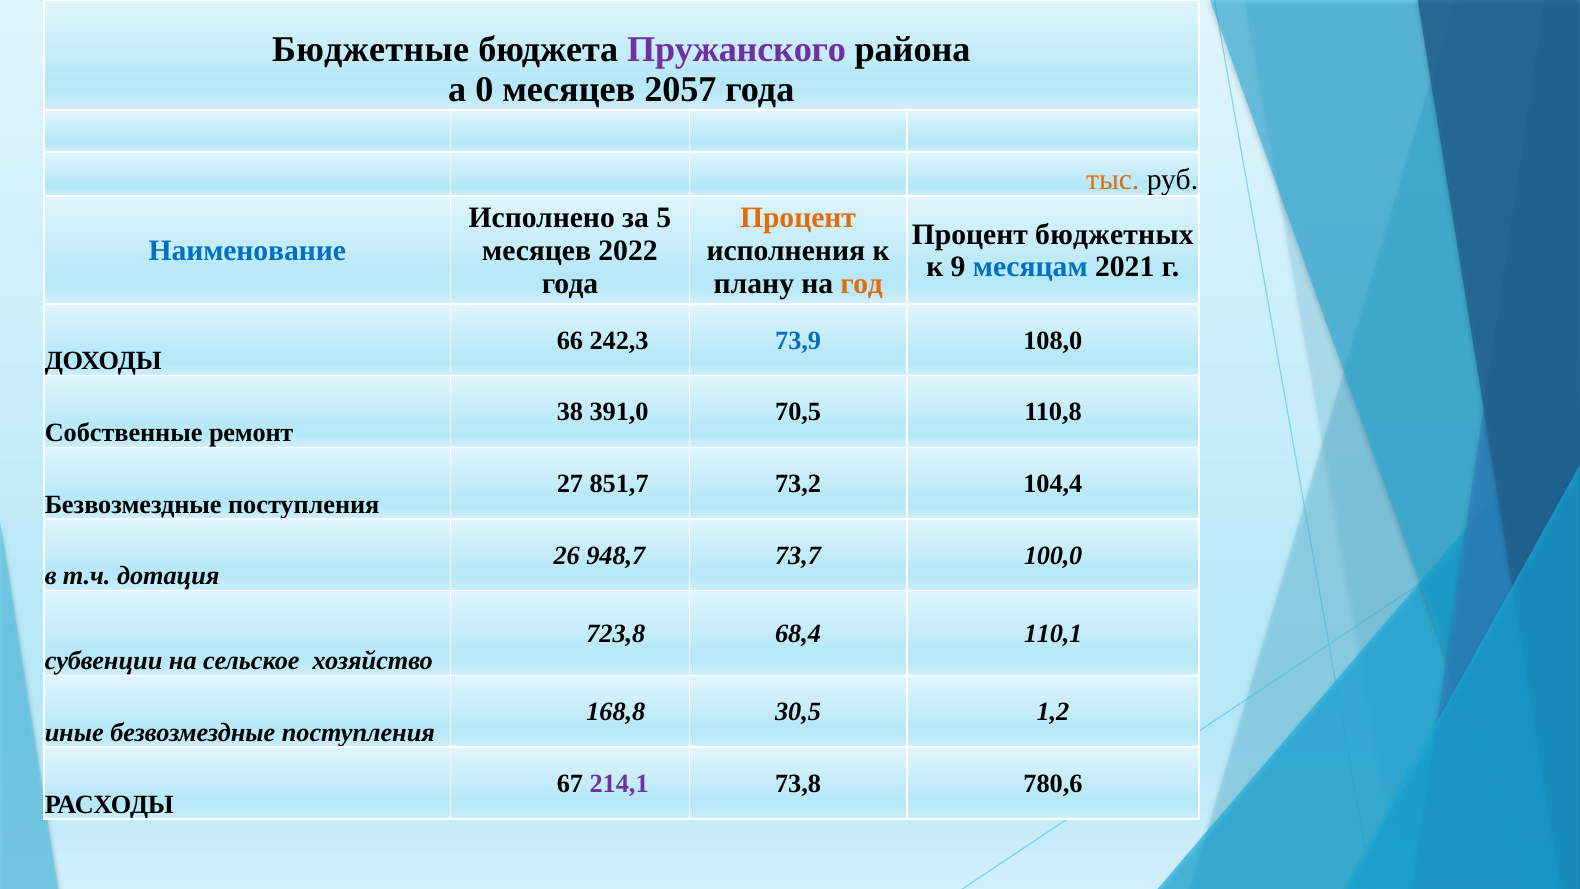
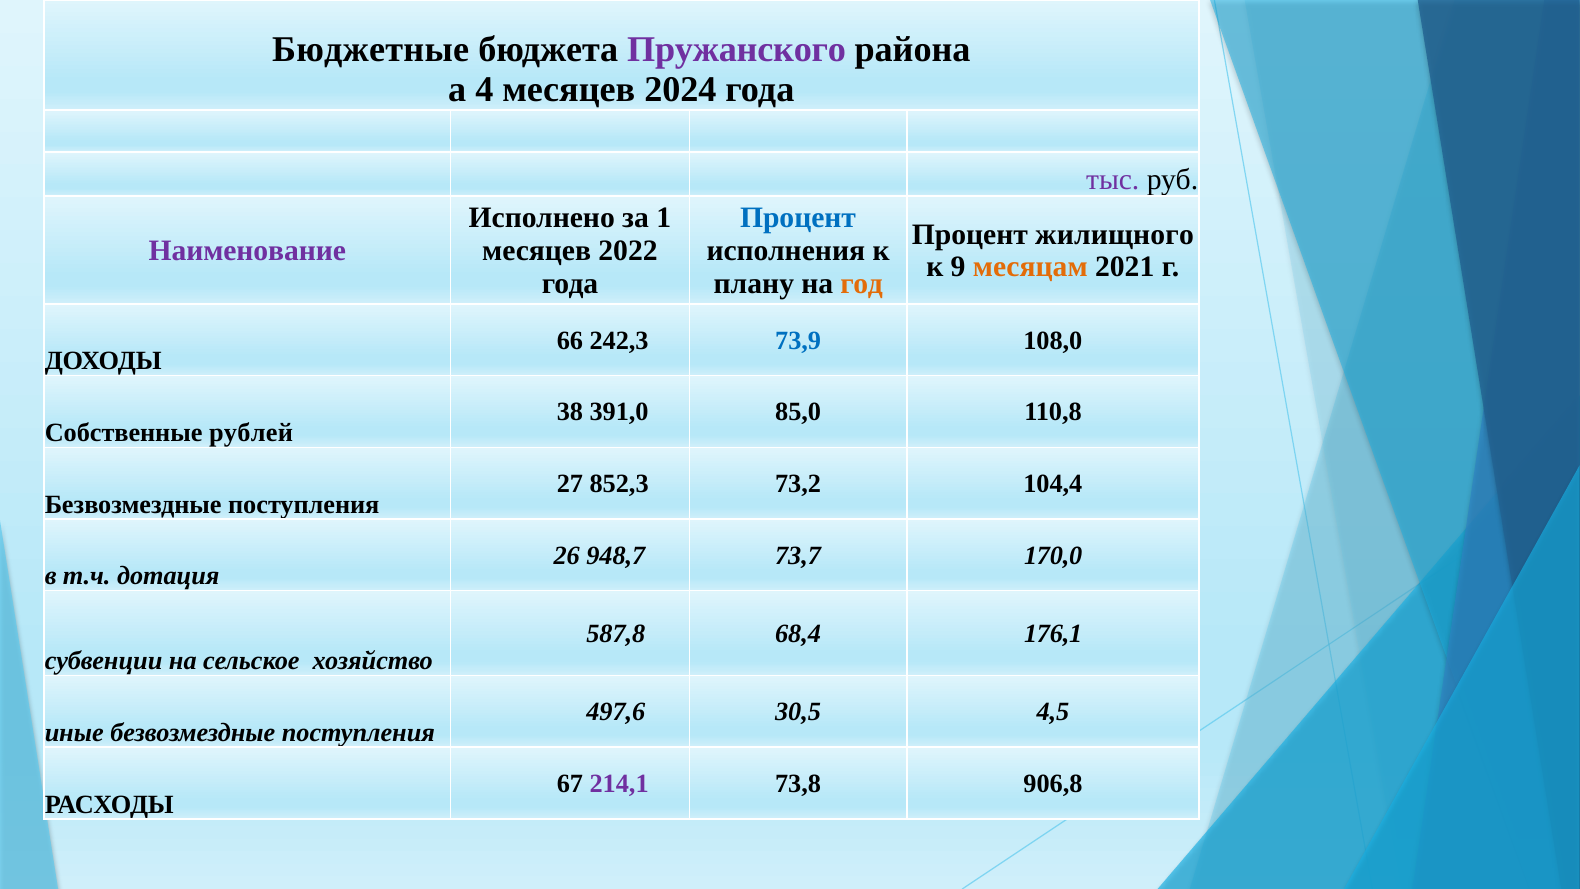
0: 0 -> 4
2057: 2057 -> 2024
тыс colour: orange -> purple
5: 5 -> 1
Процент at (798, 218) colour: orange -> blue
бюджетных: бюджетных -> жилищного
Наименование colour: blue -> purple
месяцам colour: blue -> orange
70,5: 70,5 -> 85,0
ремонт: ремонт -> рублей
851,7: 851,7 -> 852,3
100,0: 100,0 -> 170,0
723,8: 723,8 -> 587,8
110,1: 110,1 -> 176,1
168,8: 168,8 -> 497,6
1,2: 1,2 -> 4,5
780,6: 780,6 -> 906,8
